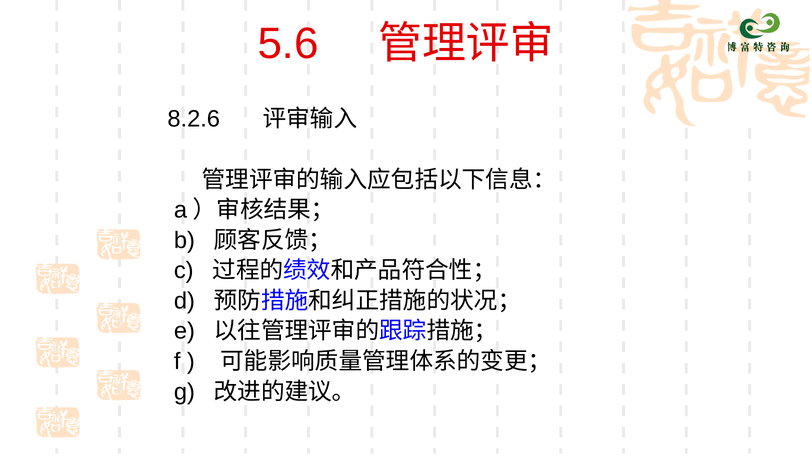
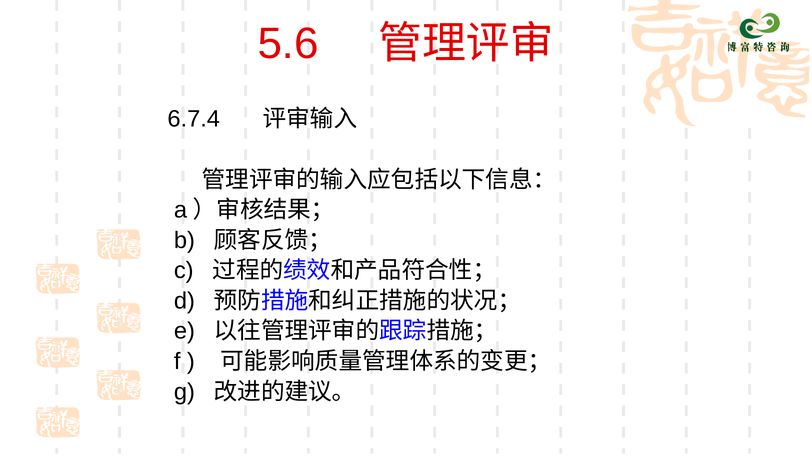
8.2.6: 8.2.6 -> 6.7.4
